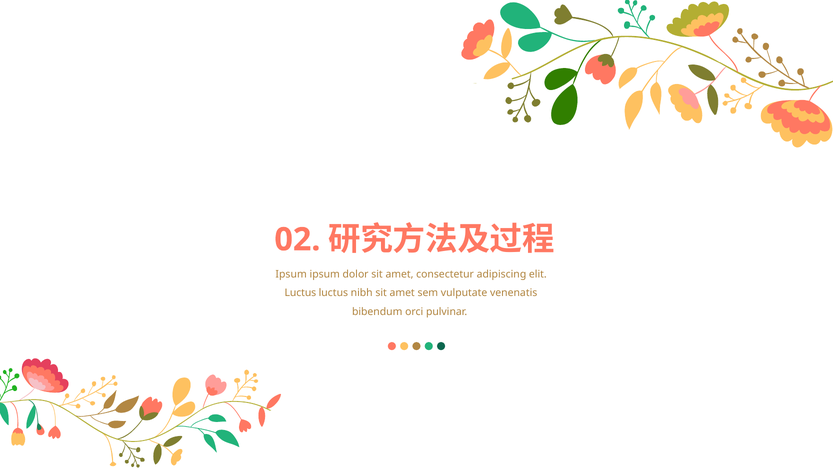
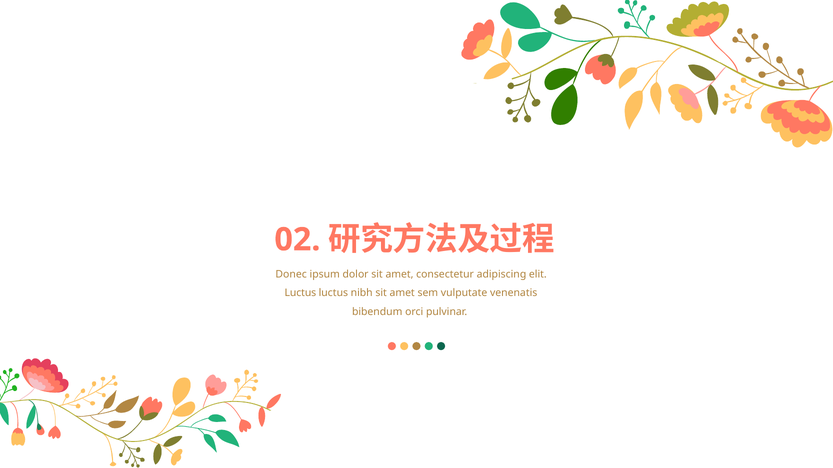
Ipsum at (291, 275): Ipsum -> Donec
